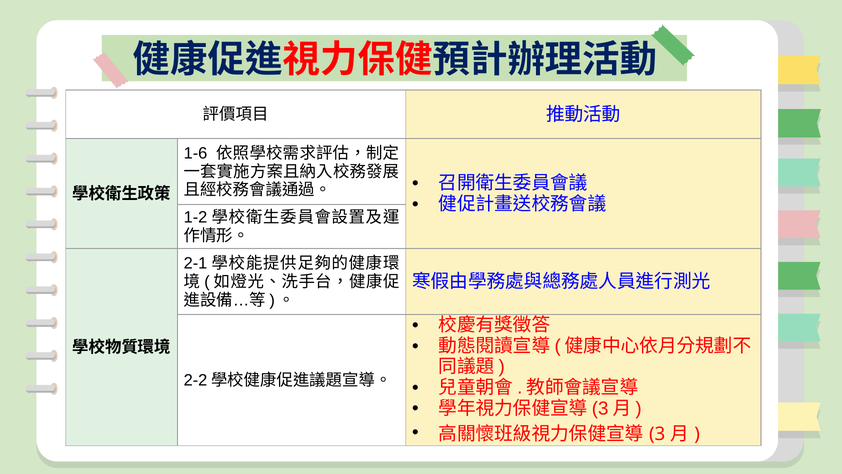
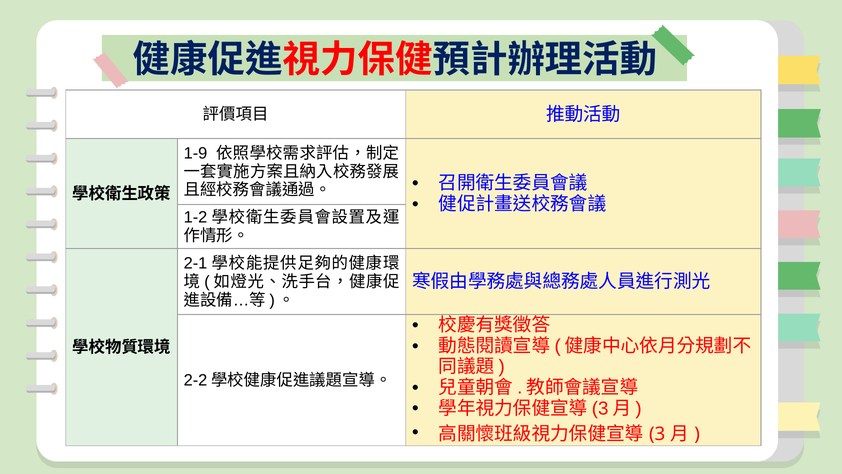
1-6: 1-6 -> 1-9
